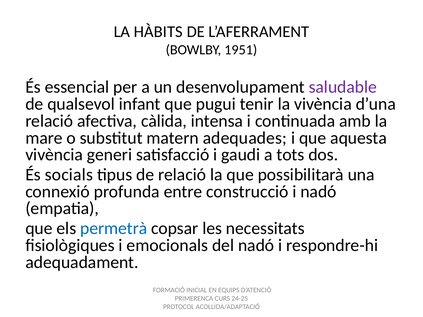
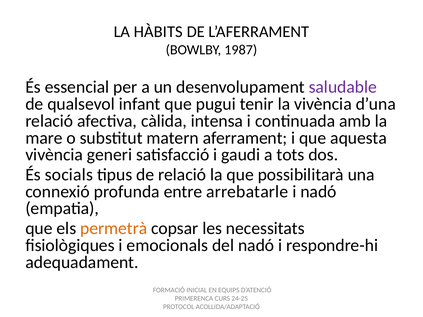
1951: 1951 -> 1987
adequades: adequades -> aferrament
construcció: construcció -> arrebatarle
permetrà colour: blue -> orange
